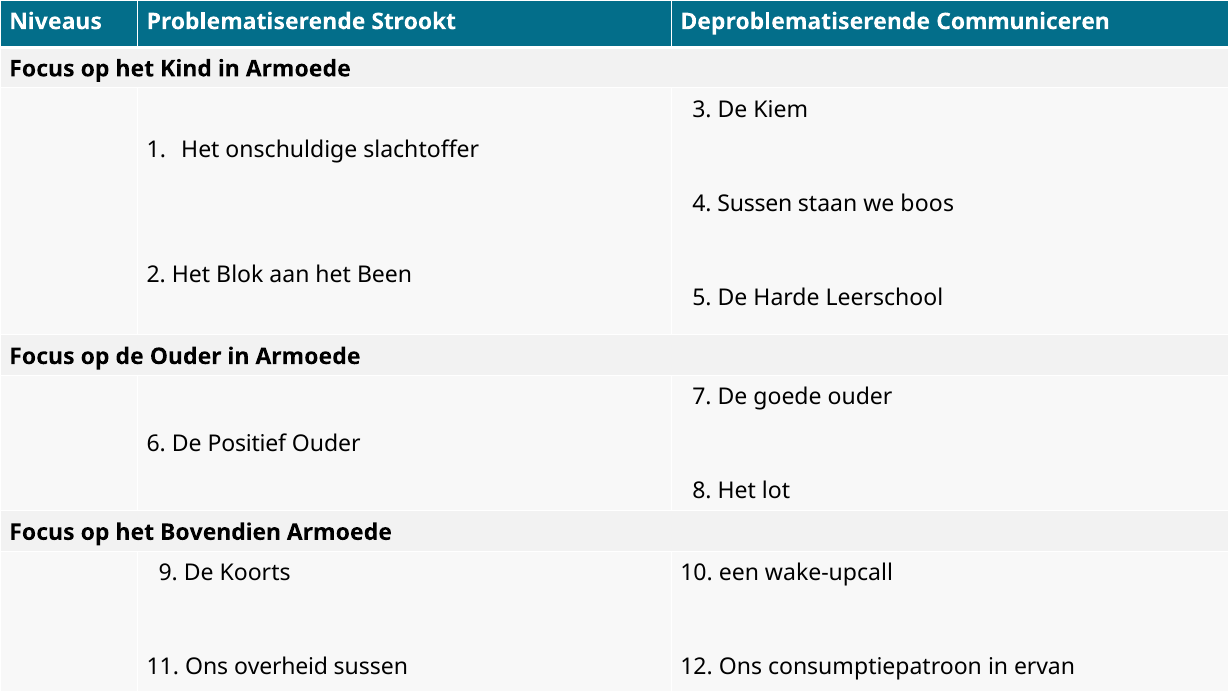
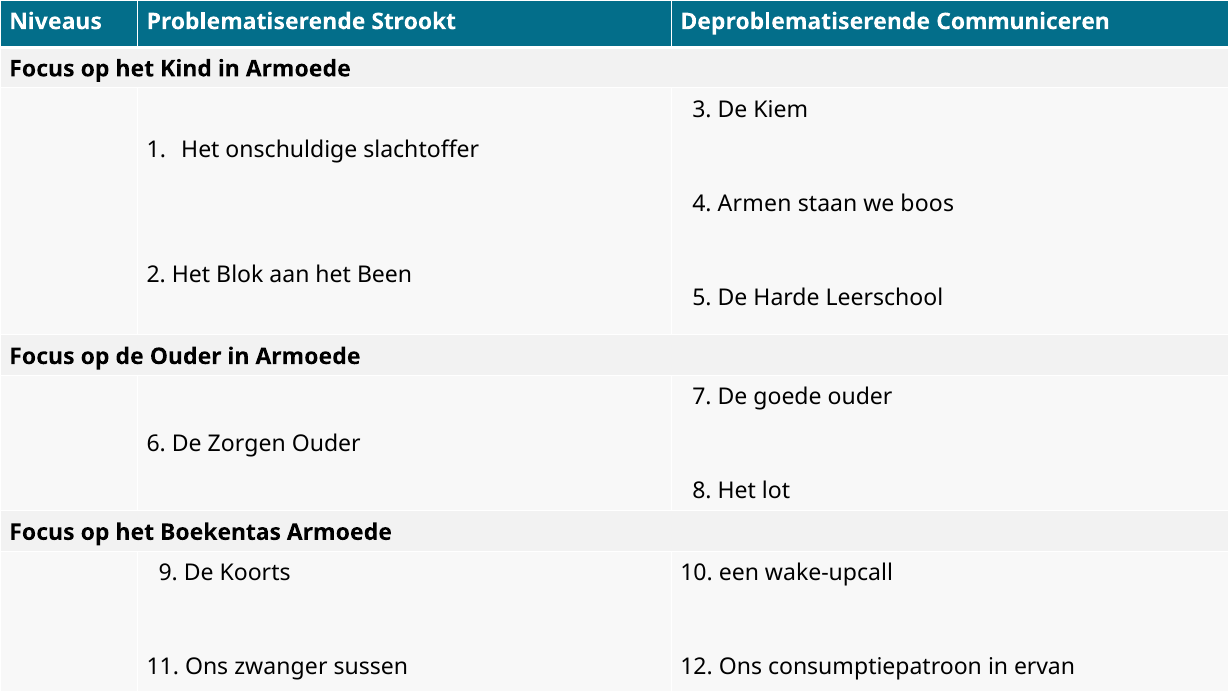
4 Sussen: Sussen -> Armen
Positief: Positief -> Zorgen
Bovendien: Bovendien -> Boekentas
overheid: overheid -> zwanger
